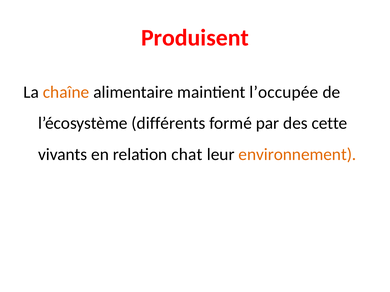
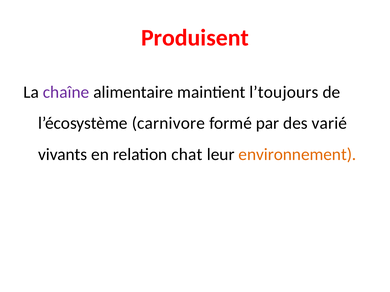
chaîne colour: orange -> purple
l’occupée: l’occupée -> l’toujours
différents: différents -> carnivore
cette: cette -> varié
